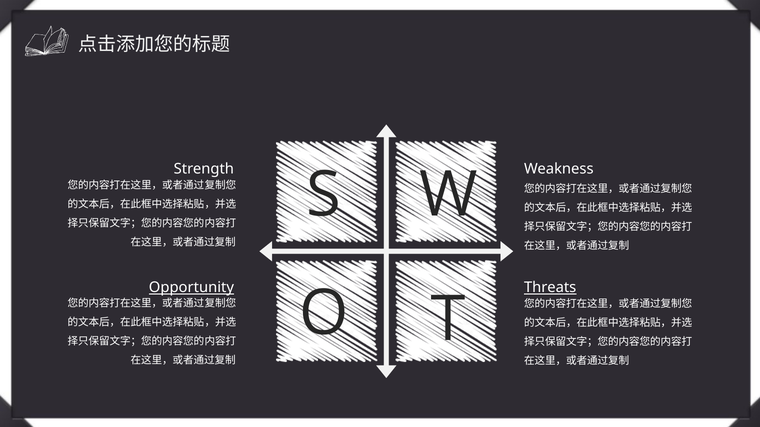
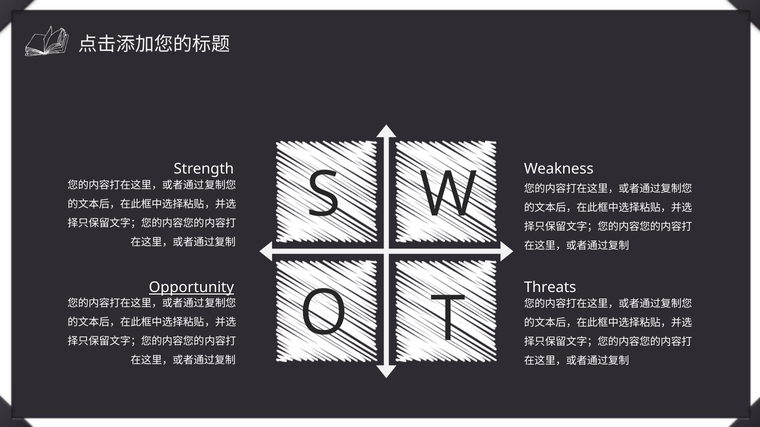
Threats underline: present -> none
